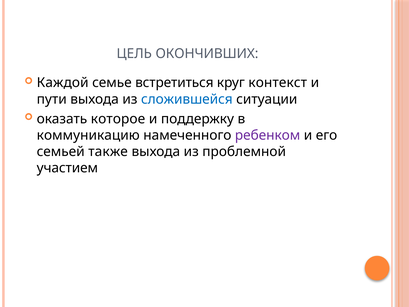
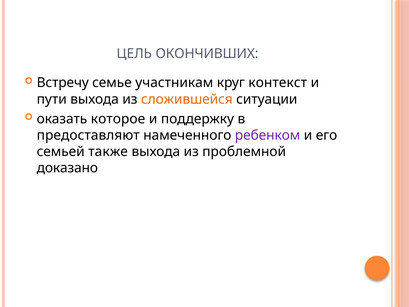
Каждой: Каждой -> Встречу
встретиться: встретиться -> участникам
сложившейся colour: blue -> orange
коммуникацию: коммуникацию -> предоставляют
участием: участием -> доказано
